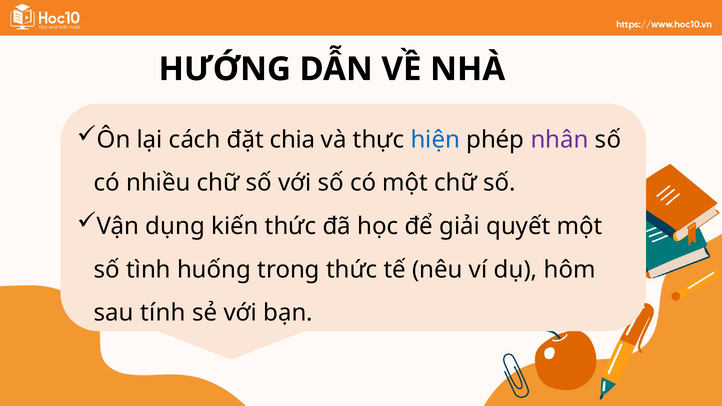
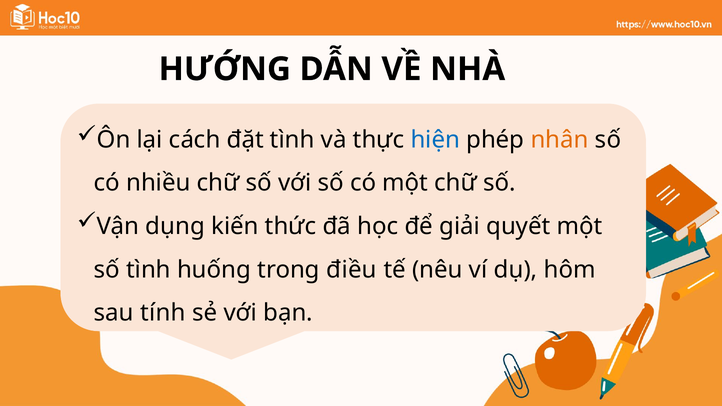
đặt chia: chia -> tình
nhân colour: purple -> orange
trong thức: thức -> điều
